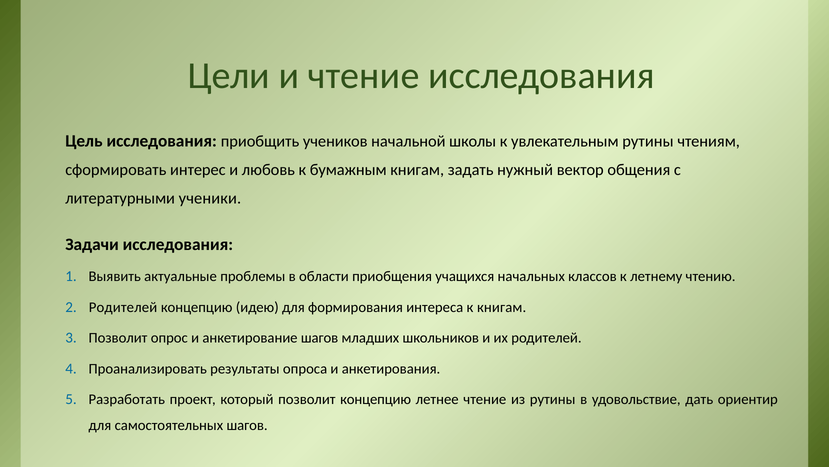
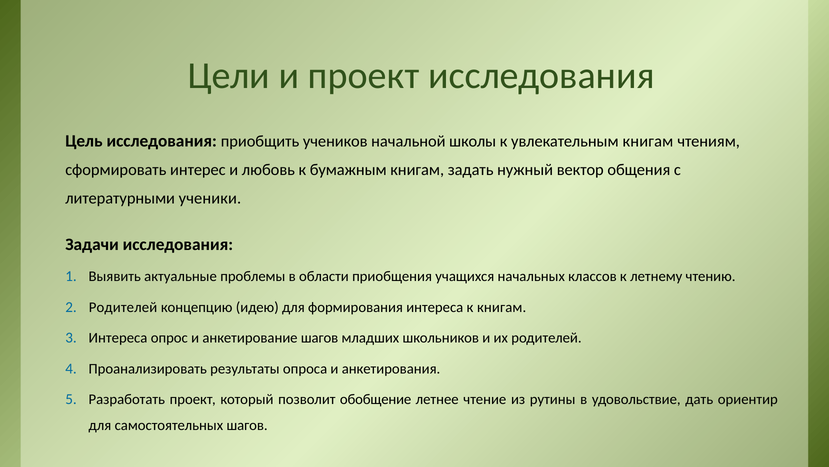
и чтение: чтение -> проект
увлекательным рутины: рутины -> книгам
Позволит at (118, 338): Позволит -> Интереса
позволит концепцию: концепцию -> обобщение
